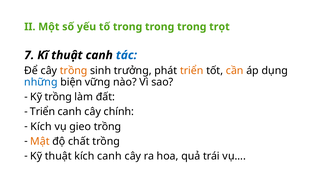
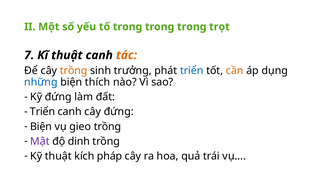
tác colour: blue -> orange
triển at (192, 71) colour: orange -> blue
vững: vững -> thích
Kỹ trồng: trồng -> đứng
cây chính: chính -> đứng
Kích at (41, 126): Kích -> Biện
Mật colour: orange -> purple
chất: chất -> dinh
kích canh: canh -> pháp
